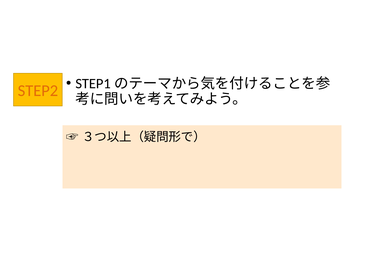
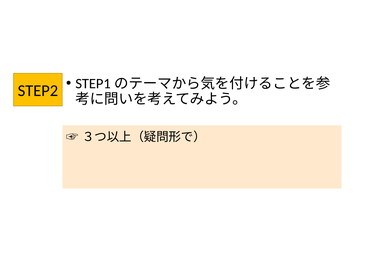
STEP2 colour: orange -> black
